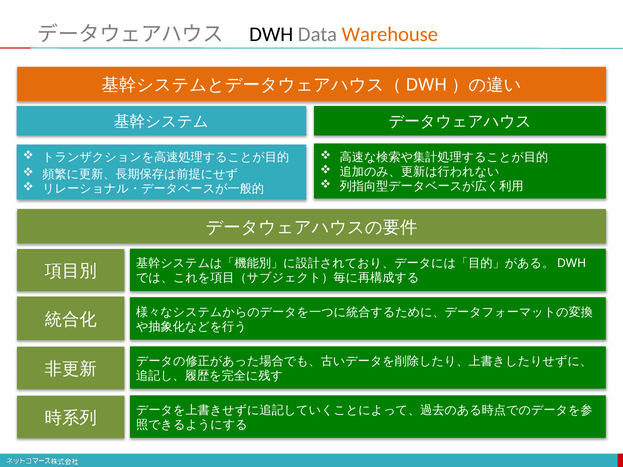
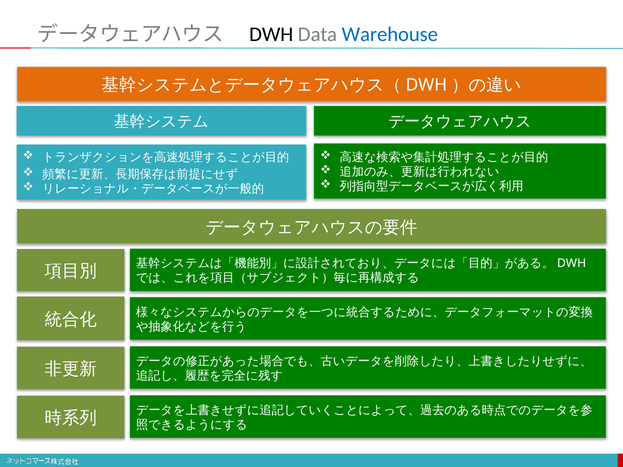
Warehouse colour: orange -> blue
